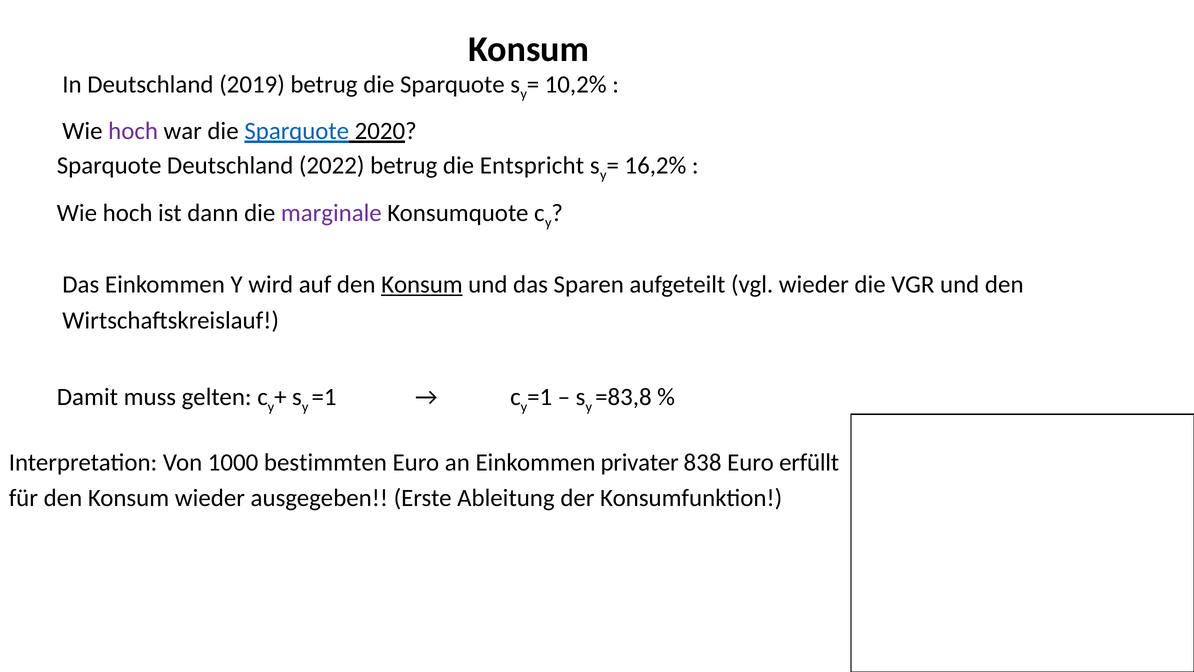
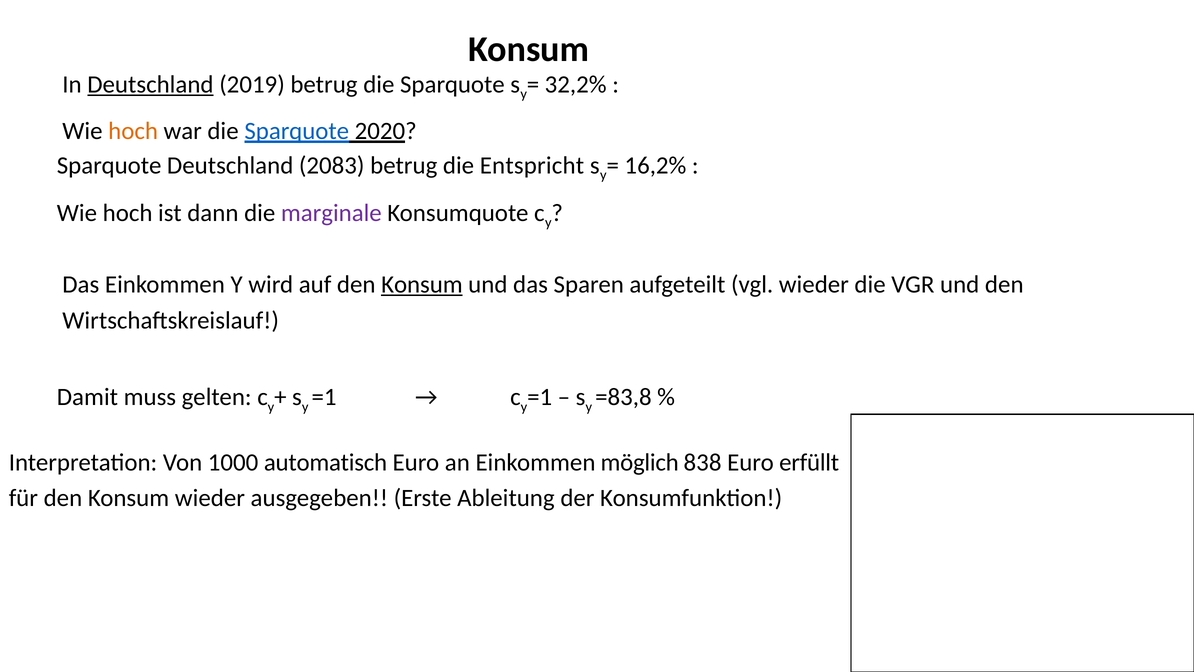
Deutschland at (150, 84) underline: none -> present
10,2%: 10,2% -> 32,2%
hoch at (133, 131) colour: purple -> orange
2022: 2022 -> 2083
bestimmten: bestimmten -> automatisch
privater: privater -> möglich
